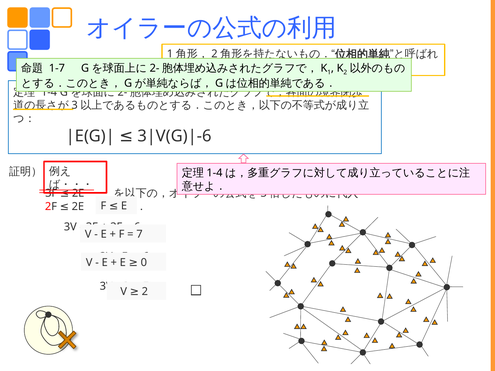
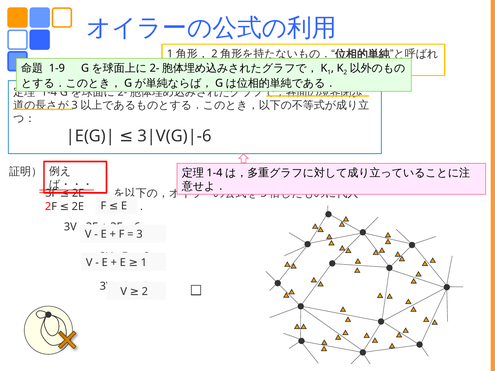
1-7: 1-7 -> 1-9
7: 7 -> 3
E 0: 0 -> 1
